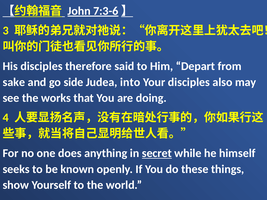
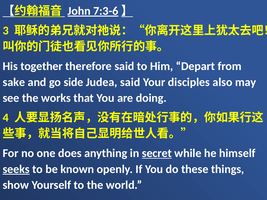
His disciples: disciples -> together
Judea into: into -> said
seeks underline: none -> present
